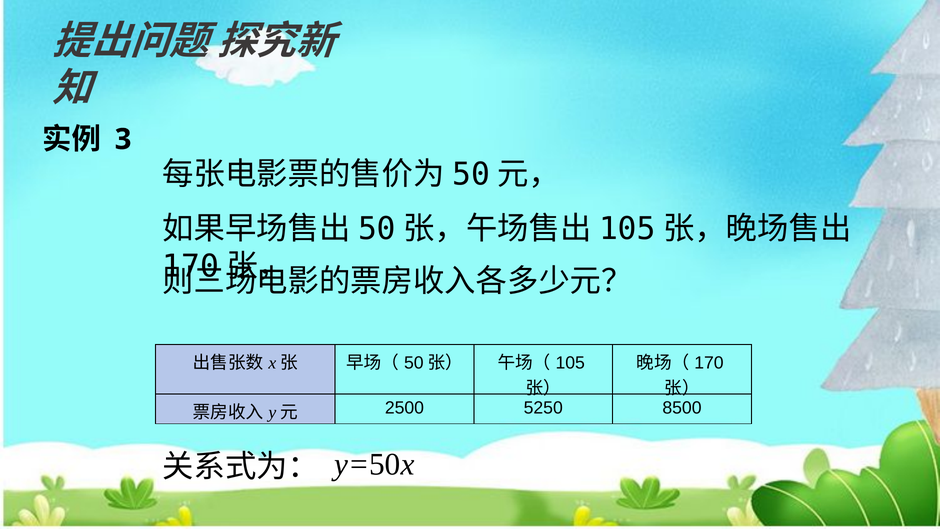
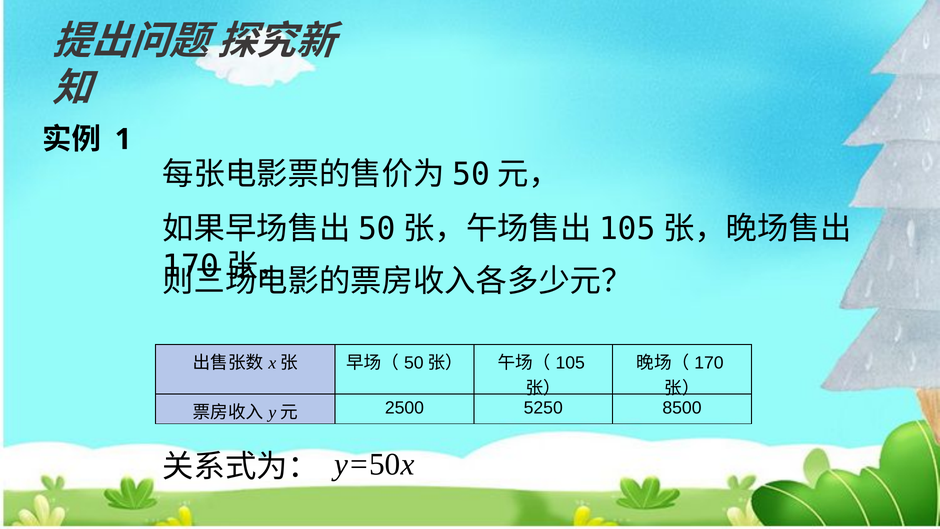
3: 3 -> 1
